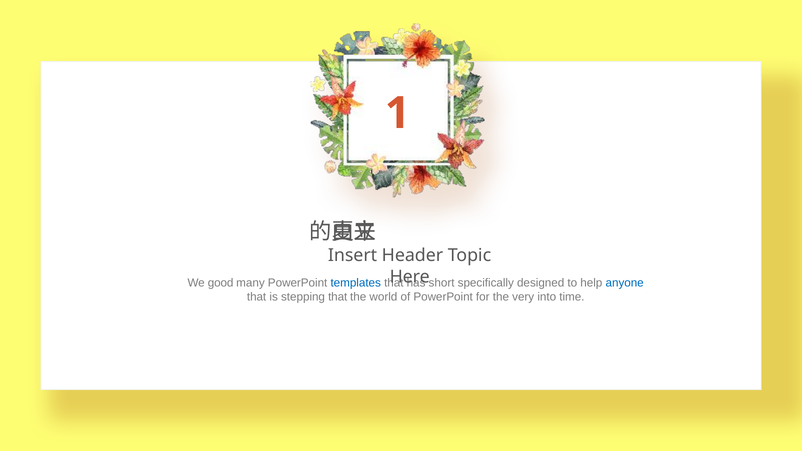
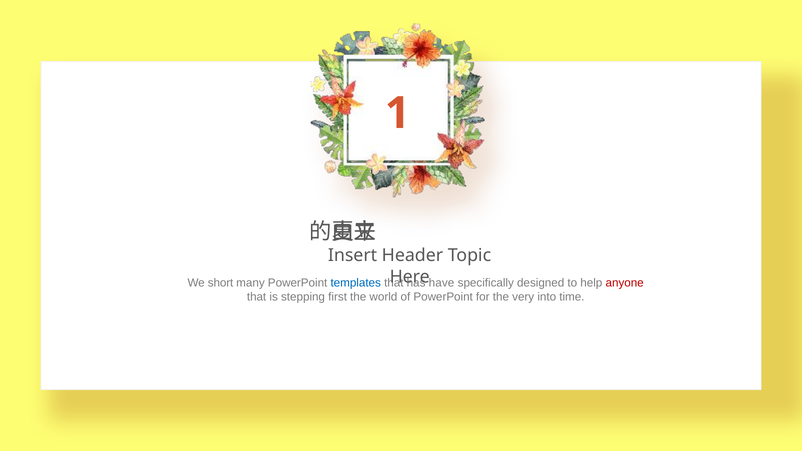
good: good -> short
short: short -> have
anyone colour: blue -> red
stepping that: that -> first
